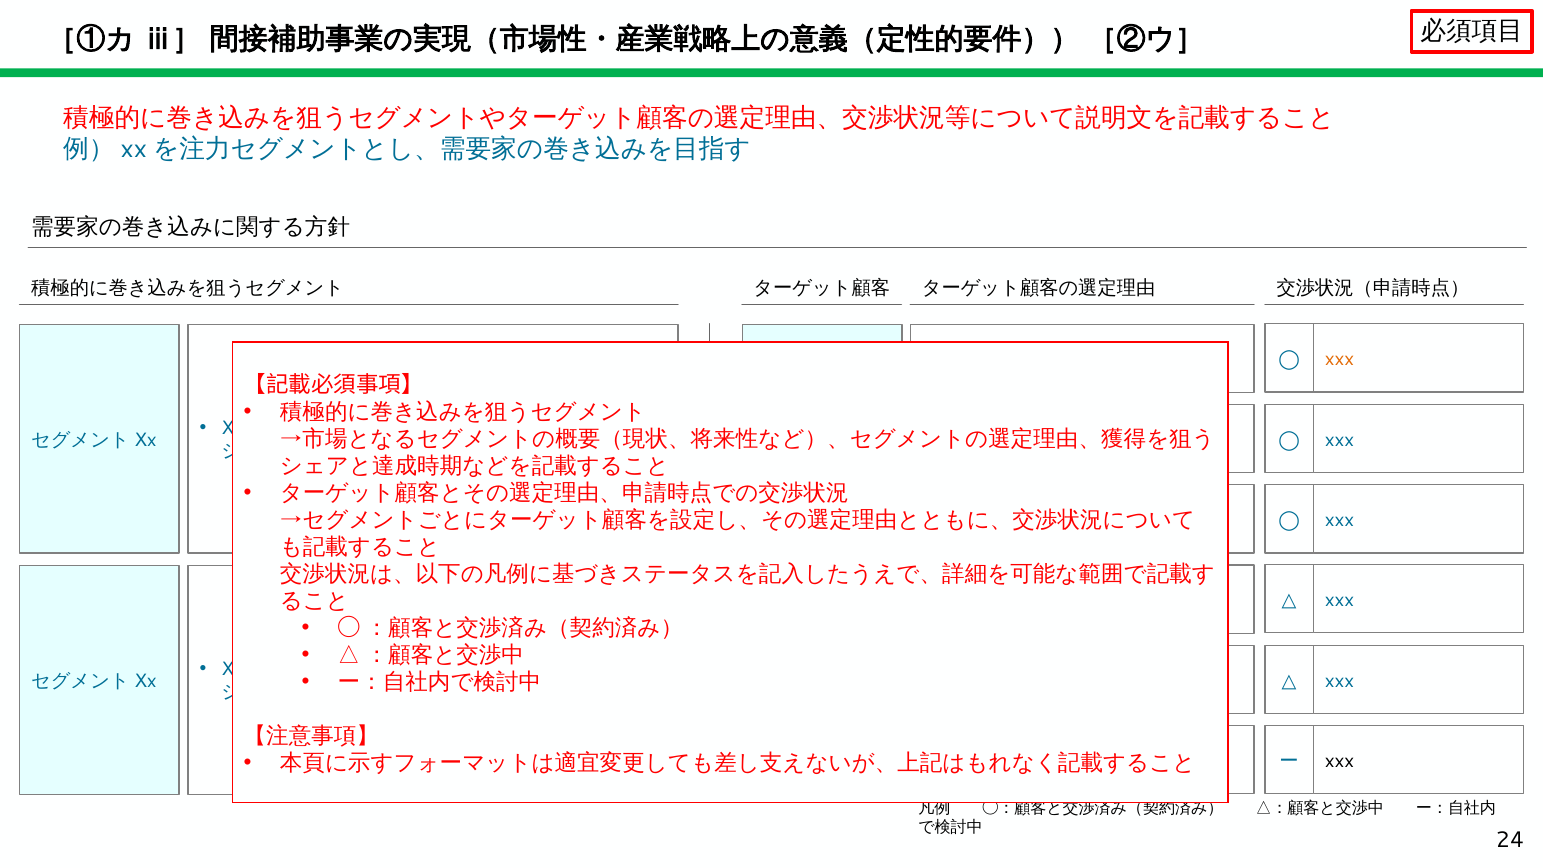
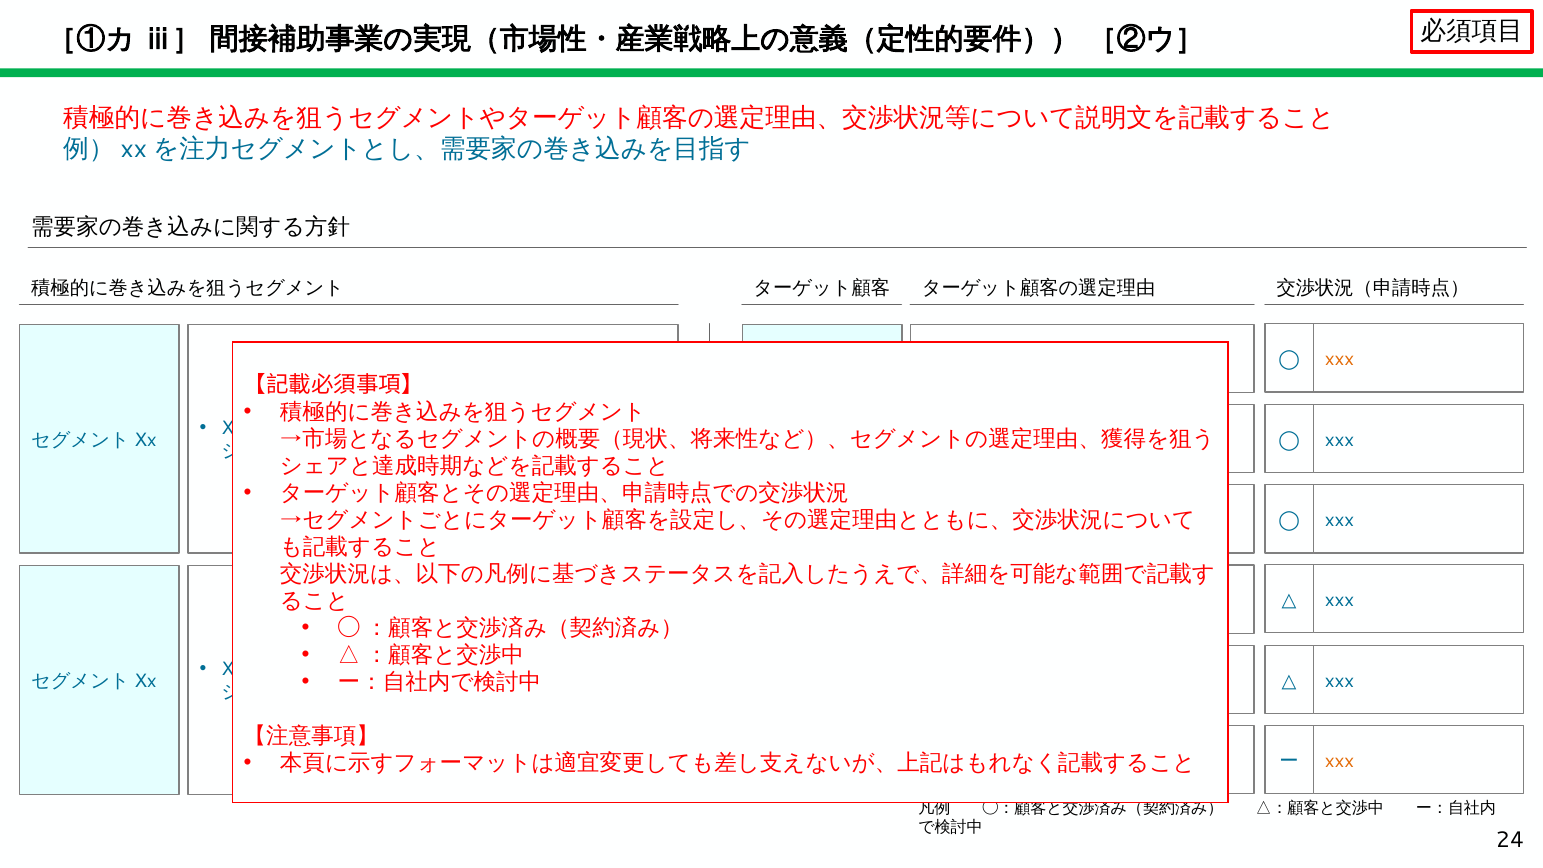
xxx at (1340, 761) colour: black -> orange
